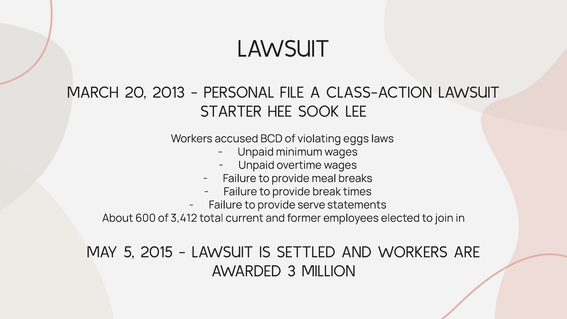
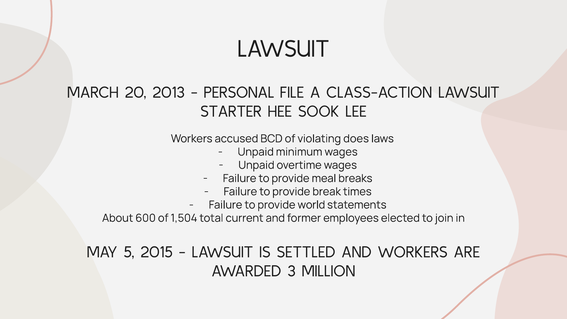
eggs: eggs -> does
serve: serve -> world
3,412: 3,412 -> 1,504
